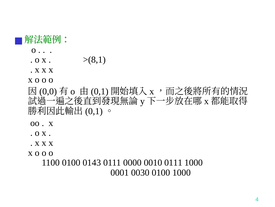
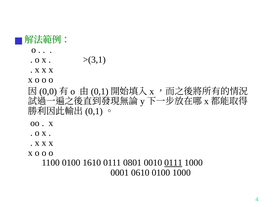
>(8,1: >(8,1 -> >(3,1
0143: 0143 -> 1610
0000: 0000 -> 0801
0111 at (173, 162) underline: none -> present
0030: 0030 -> 0610
